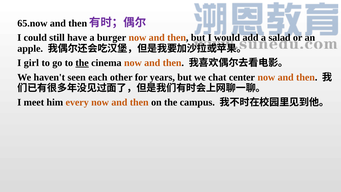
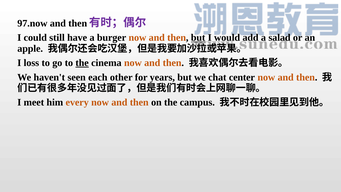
65.now: 65.now -> 97.now
but at (198, 38) underline: none -> present
girl: girl -> loss
